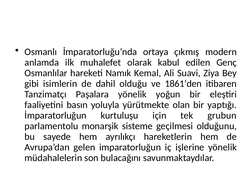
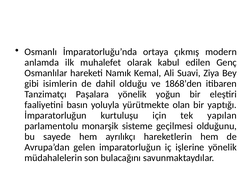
1861’den: 1861’den -> 1868’den
grubun: grubun -> yapılan
